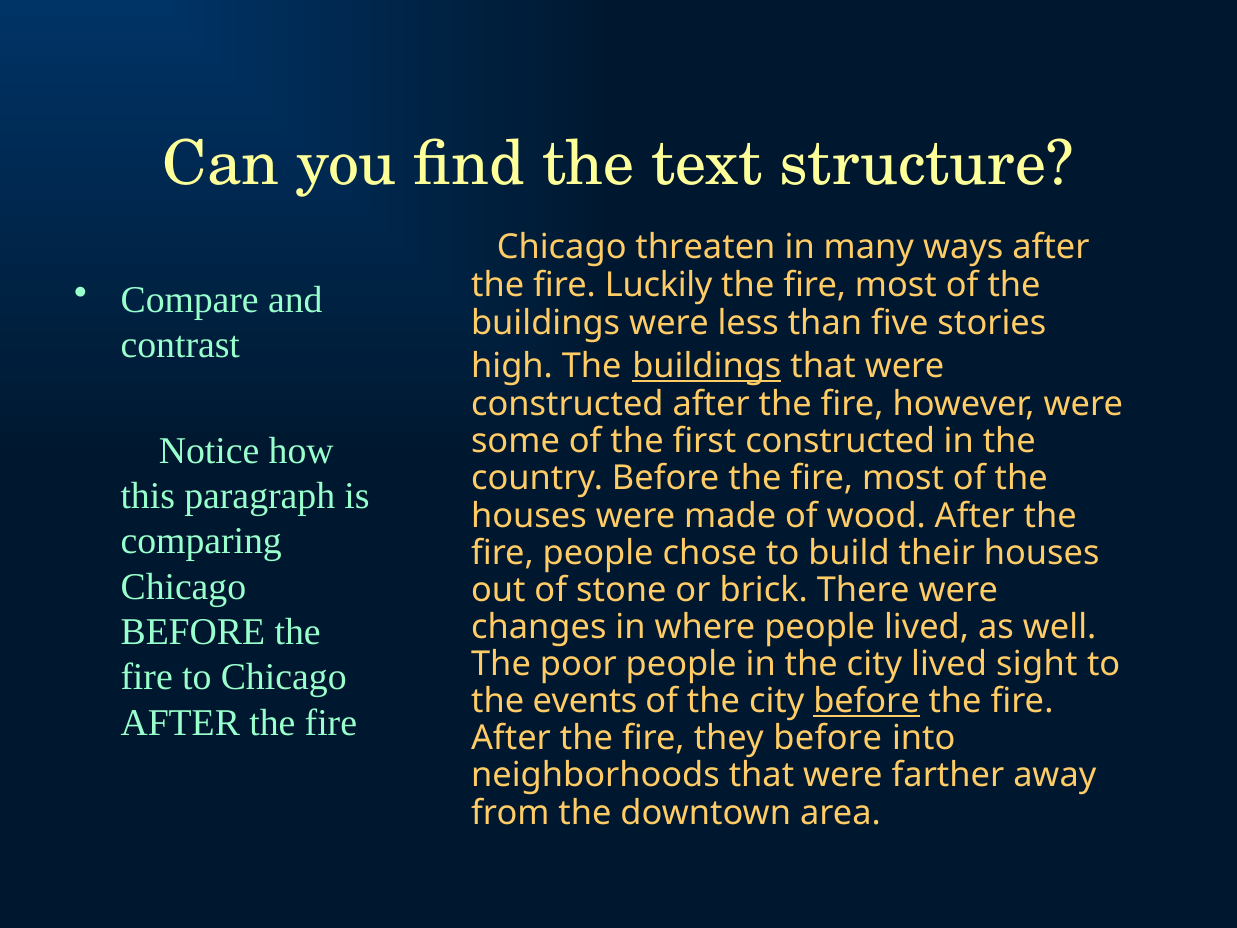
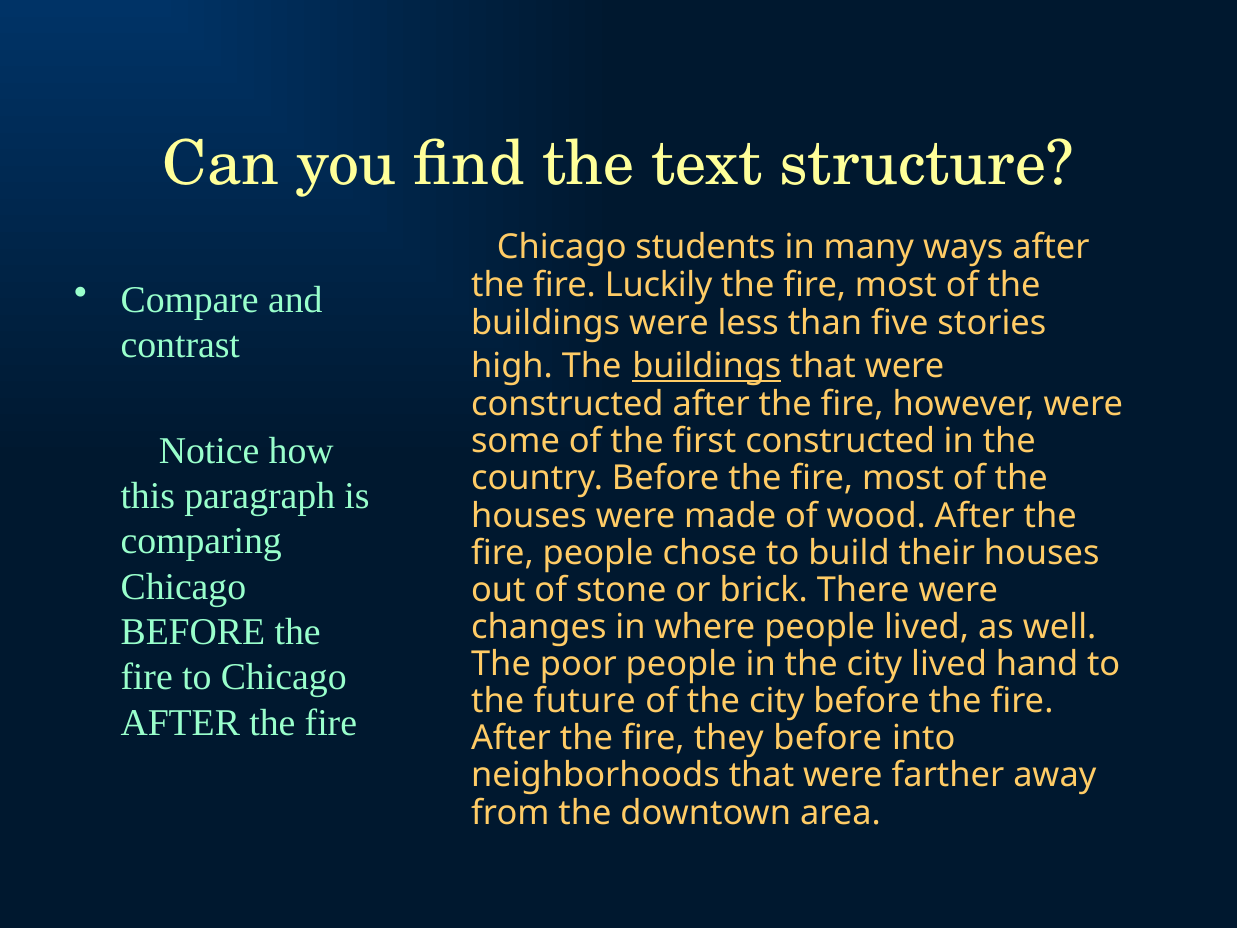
threaten: threaten -> students
sight: sight -> hand
events: events -> future
before at (867, 701) underline: present -> none
